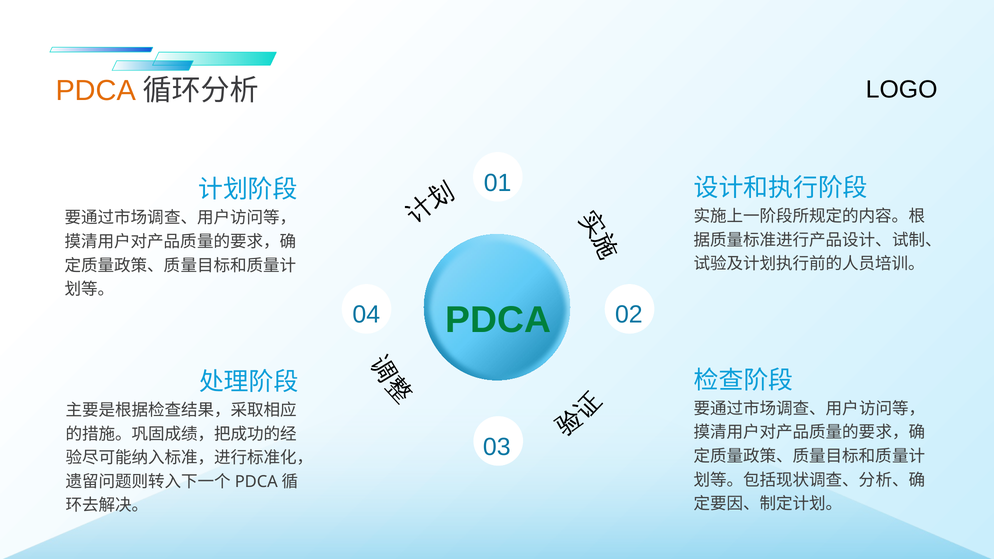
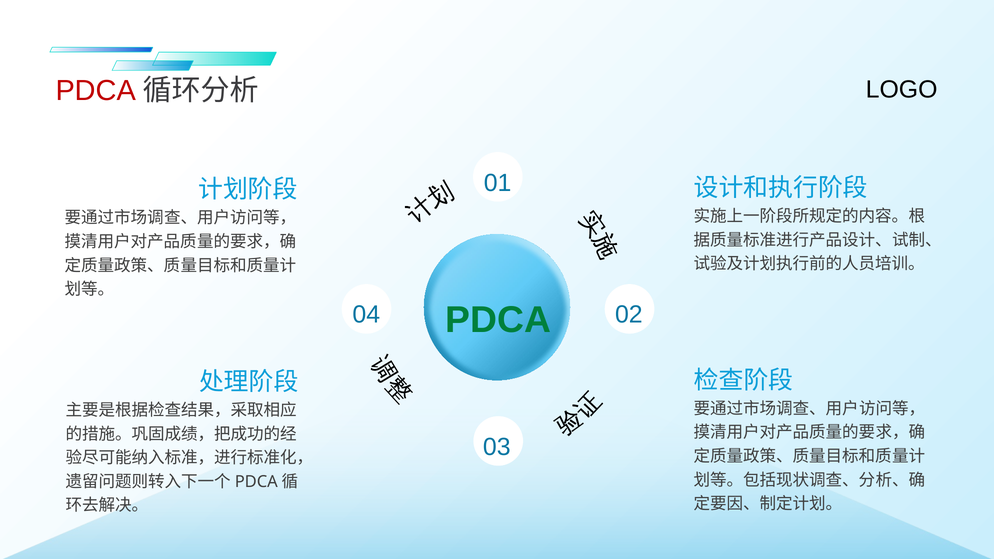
PDCA at (96, 91) colour: orange -> red
